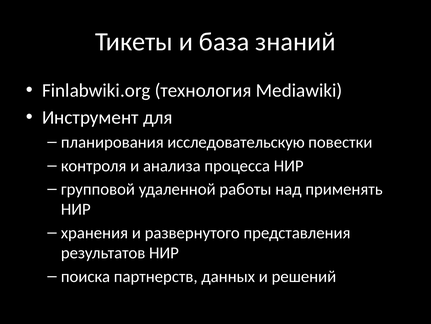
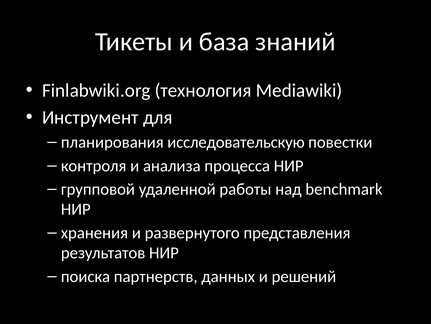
применять: применять -> benchmark
